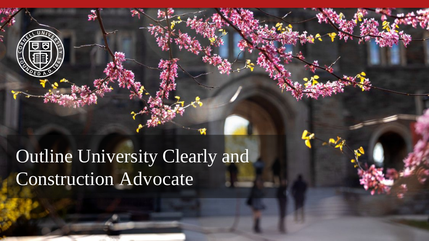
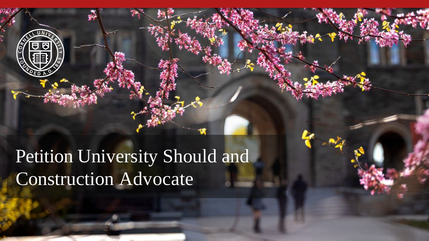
Outline: Outline -> Petition
Clearly: Clearly -> Should
